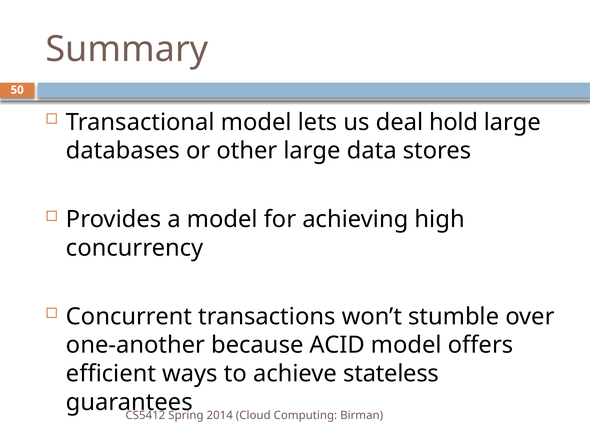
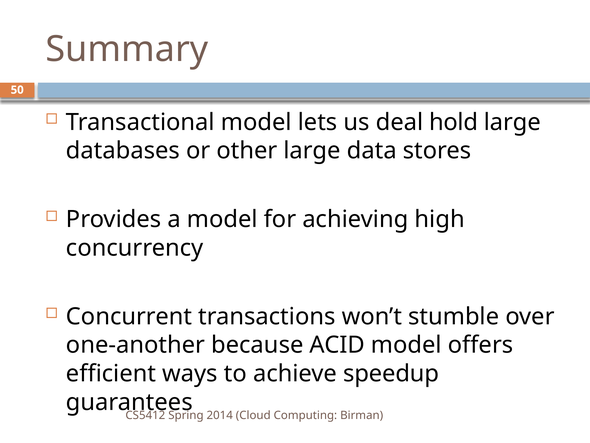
stateless: stateless -> speedup
